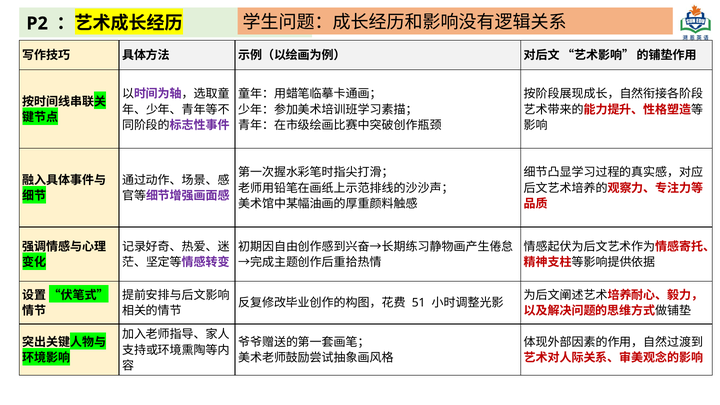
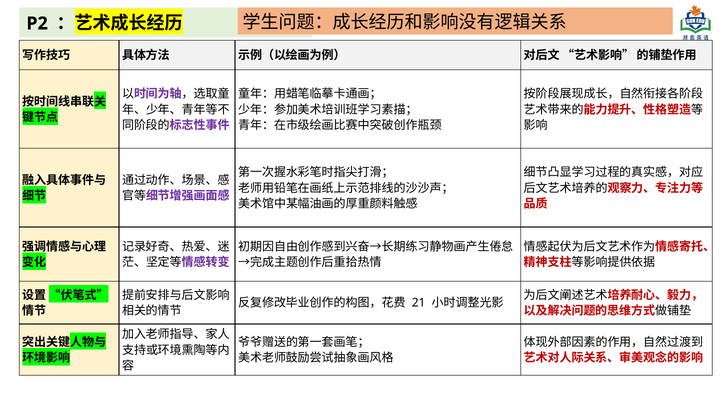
51: 51 -> 21
